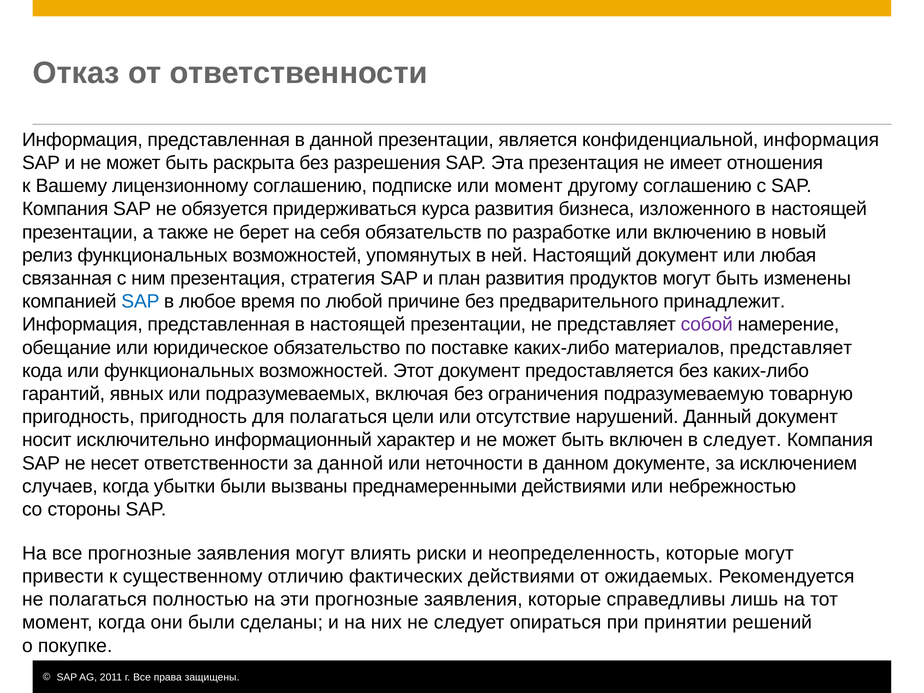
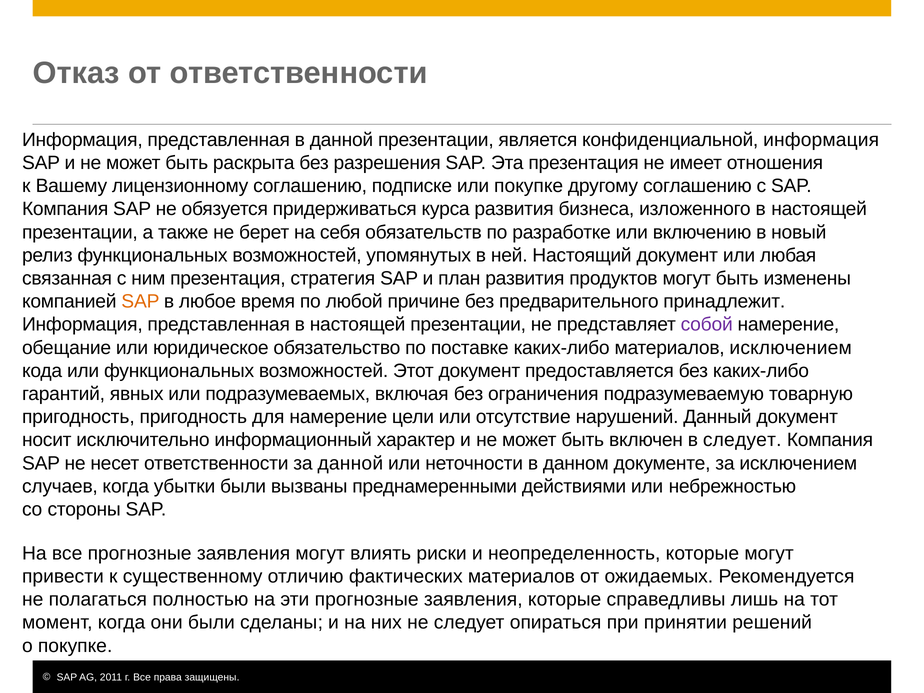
или момент: момент -> покупке
SAP at (140, 302) colour: blue -> orange
материалов представляет: представляет -> исключением
для полагаться: полагаться -> намерение
фактических действиями: действиями -> материалов
